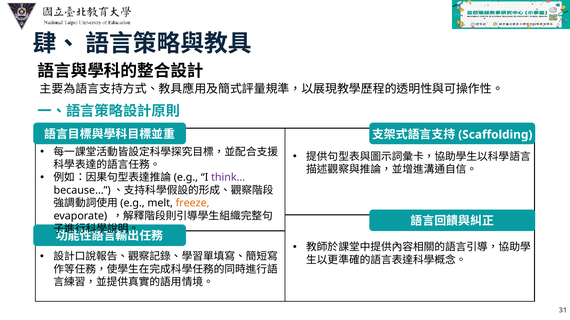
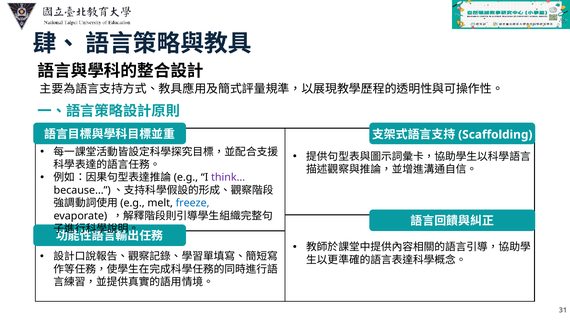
freeze colour: orange -> blue
